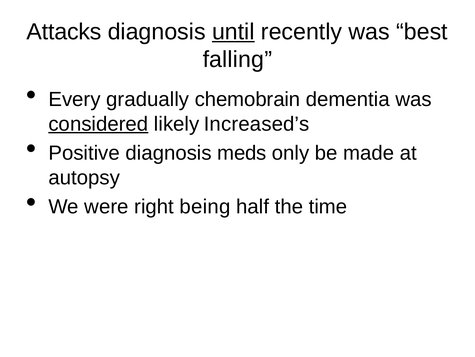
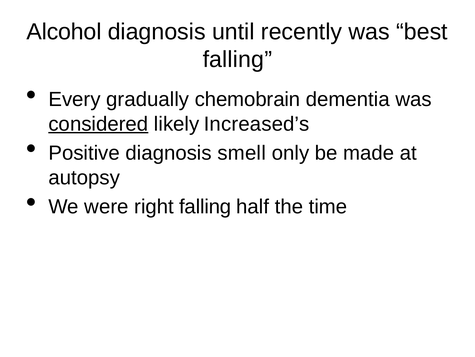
Attacks: Attacks -> Alcohol
until underline: present -> none
meds: meds -> smell
right being: being -> falling
